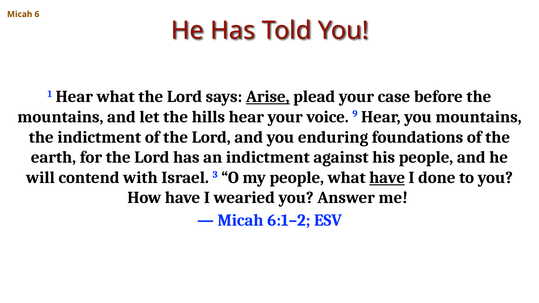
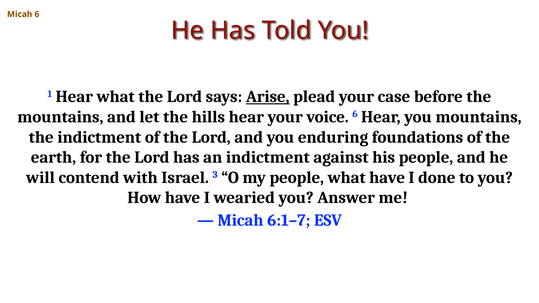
voice 9: 9 -> 6
have at (387, 178) underline: present -> none
6:1–2: 6:1–2 -> 6:1–7
